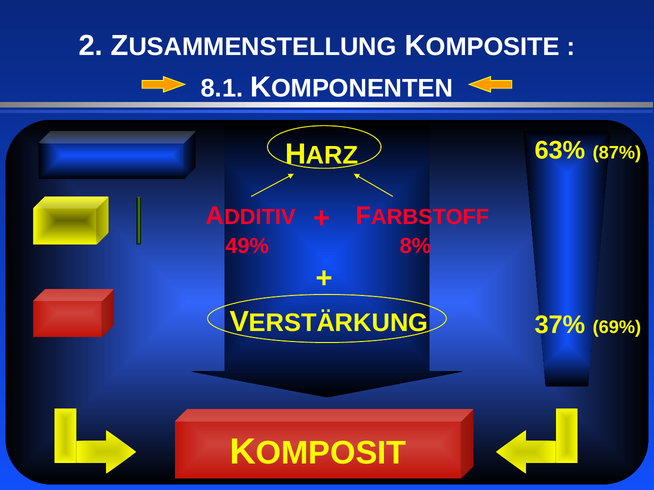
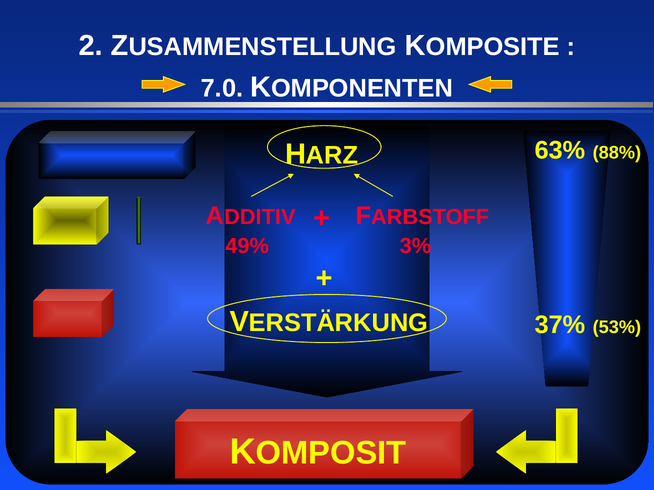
8.1: 8.1 -> 7.0
87%: 87% -> 88%
8%: 8% -> 3%
69%: 69% -> 53%
